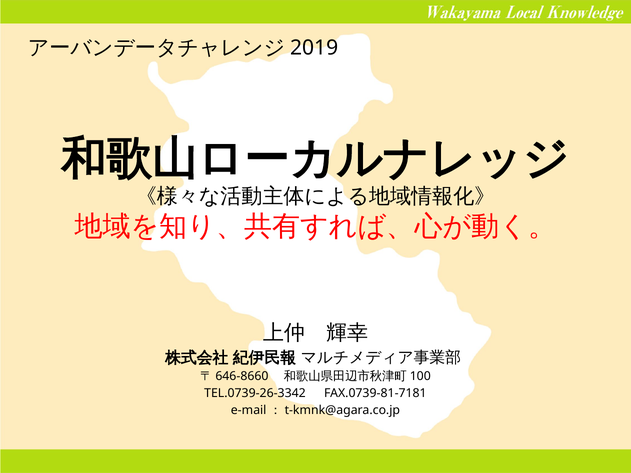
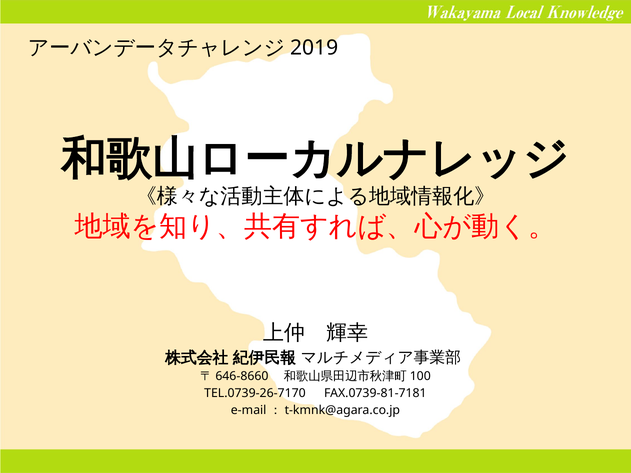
TEL.0739-26-3342: TEL.0739-26-3342 -> TEL.0739-26-7170
